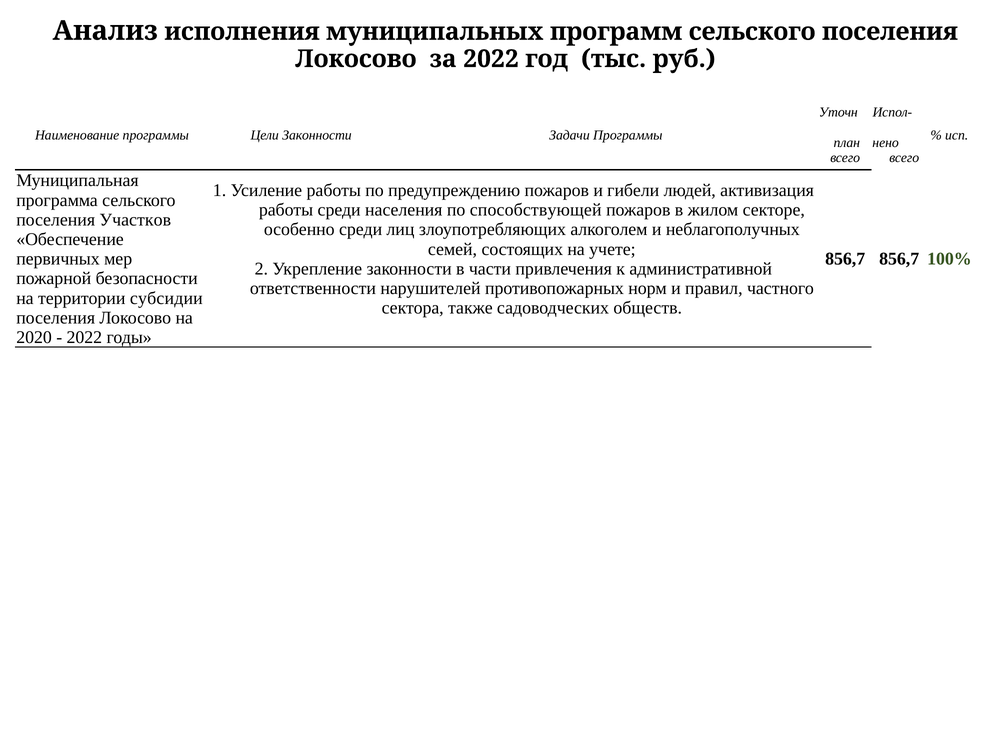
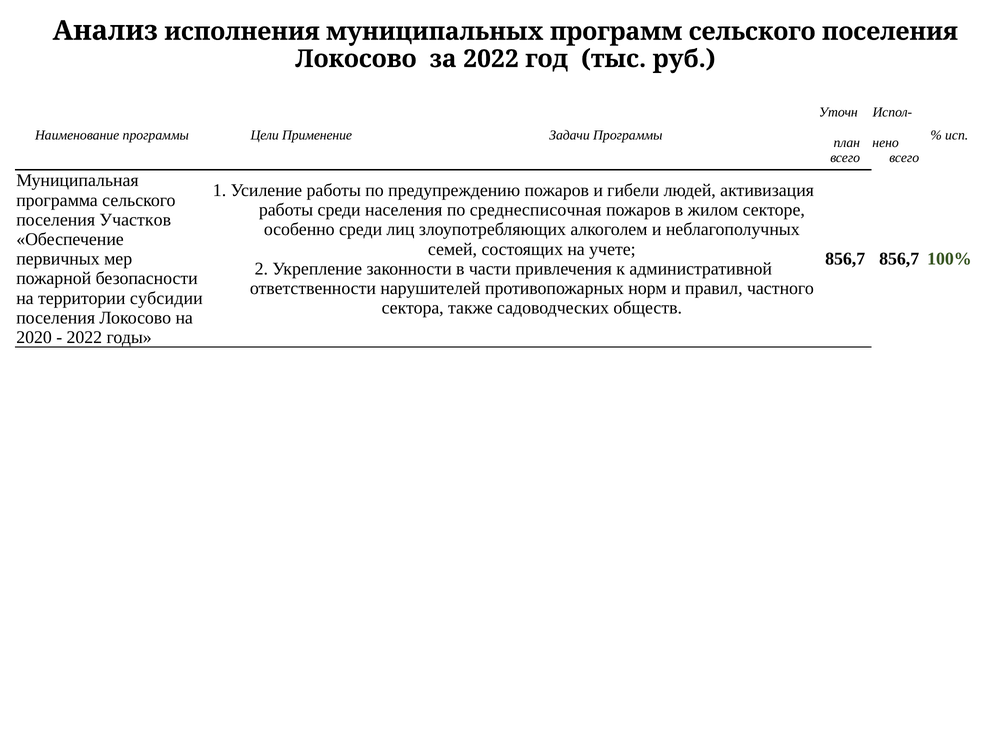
Цели Законности: Законности -> Применение
способствующей: способствующей -> среднесписочная
